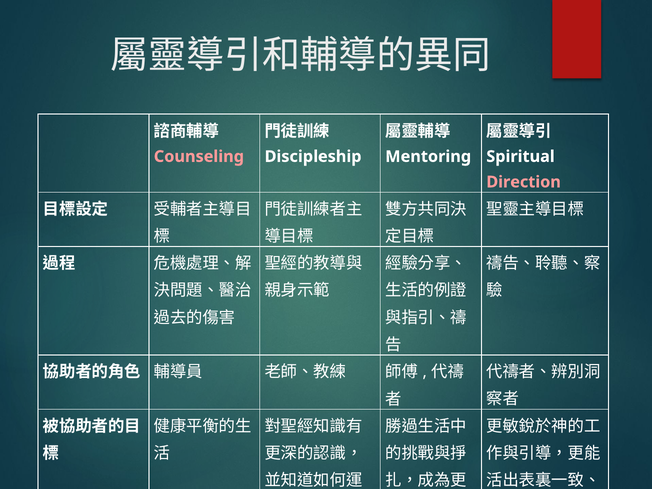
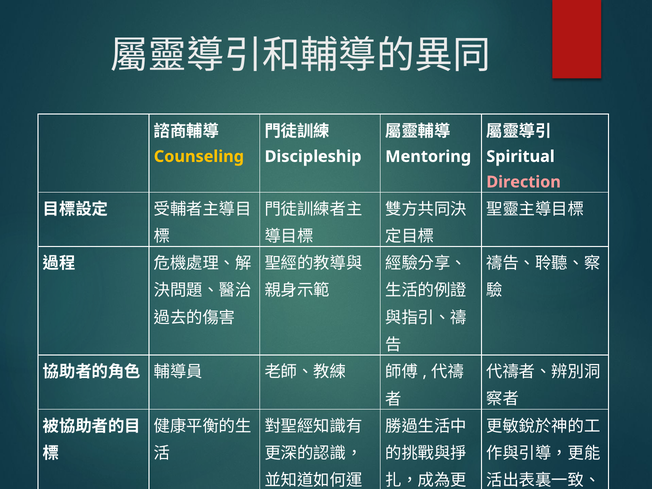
Counseling colour: pink -> yellow
